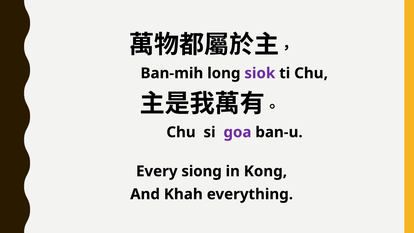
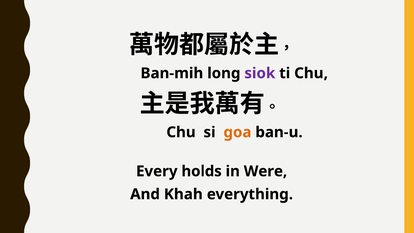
goa colour: purple -> orange
siong: siong -> holds
Kong: Kong -> Were
